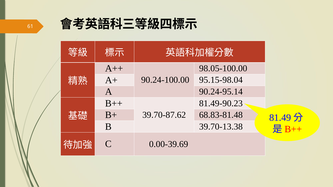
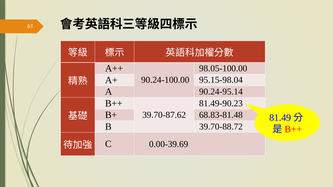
39.70-13.38: 39.70-13.38 -> 39.70-88.72
